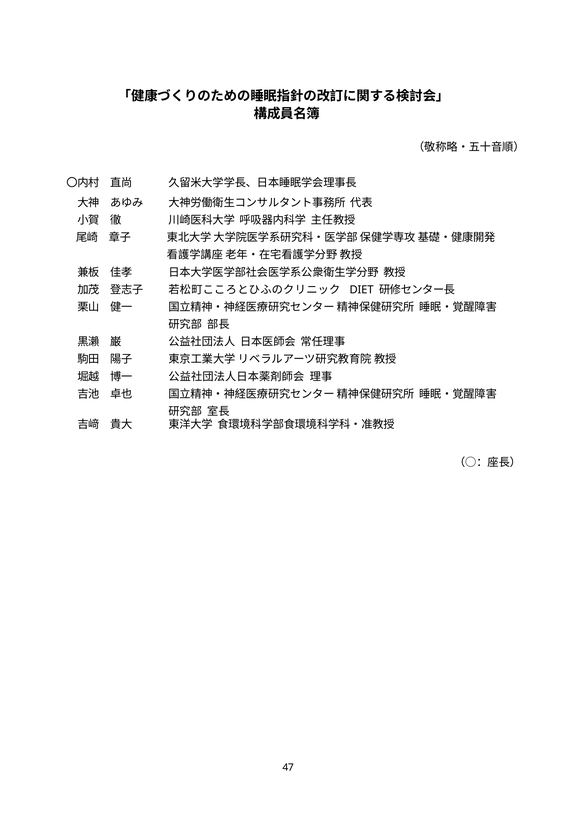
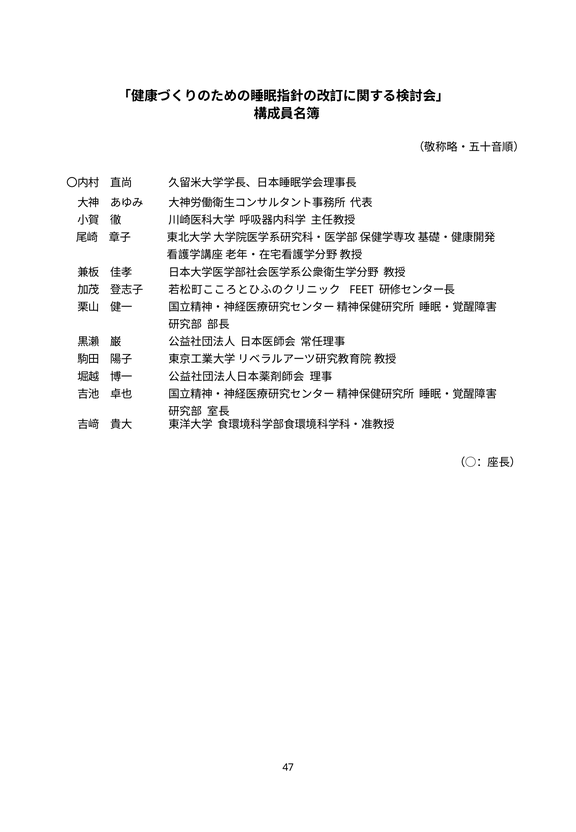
DIET: DIET -> FEET
